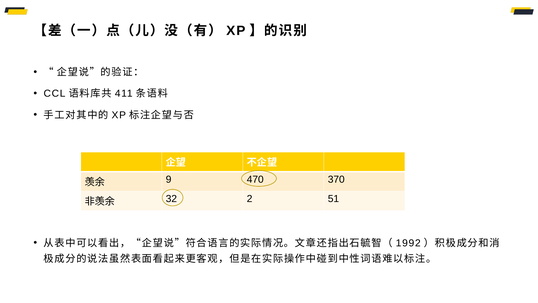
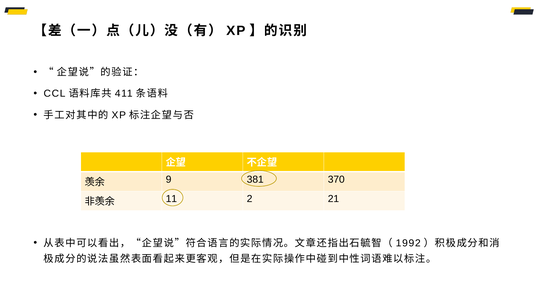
470: 470 -> 381
32: 32 -> 11
51: 51 -> 21
